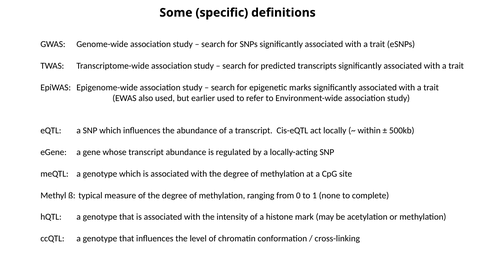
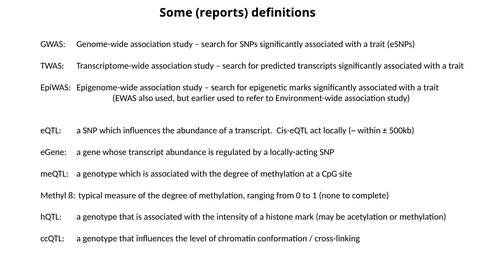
specific: specific -> reports
